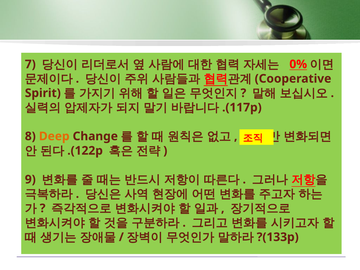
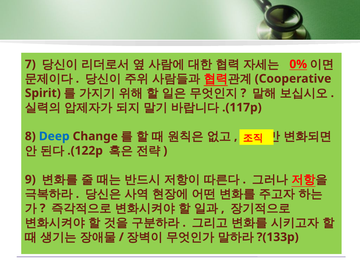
Deep colour: orange -> blue
